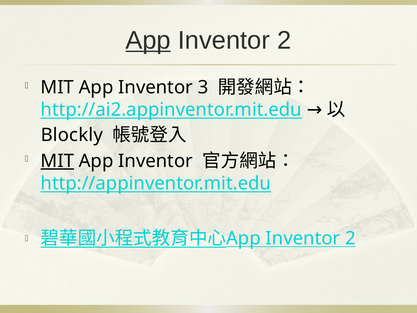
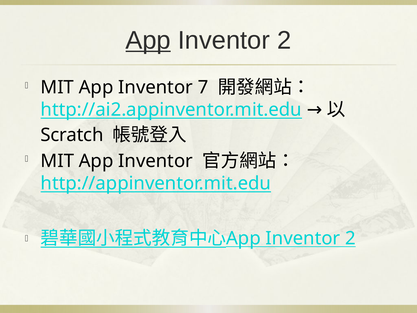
3: 3 -> 7
Blockly: Blockly -> Scratch
MIT at (57, 161) underline: present -> none
